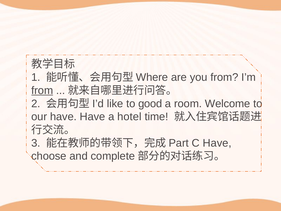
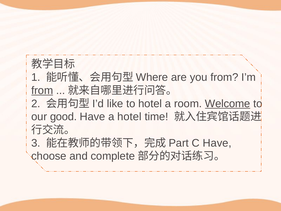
to good: good -> hotel
Welcome underline: none -> present
our have: have -> good
